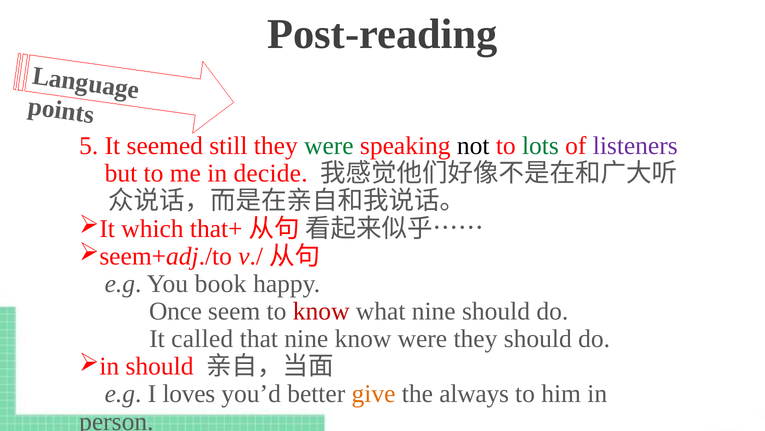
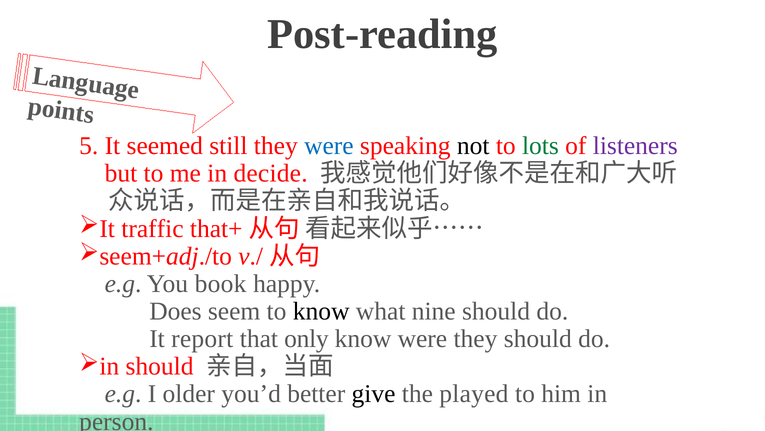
were at (329, 146) colour: green -> blue
which: which -> traffic
Once: Once -> Does
know at (321, 311) colour: red -> black
called: called -> report
that nine: nine -> only
loves: loves -> older
give colour: orange -> black
always: always -> played
